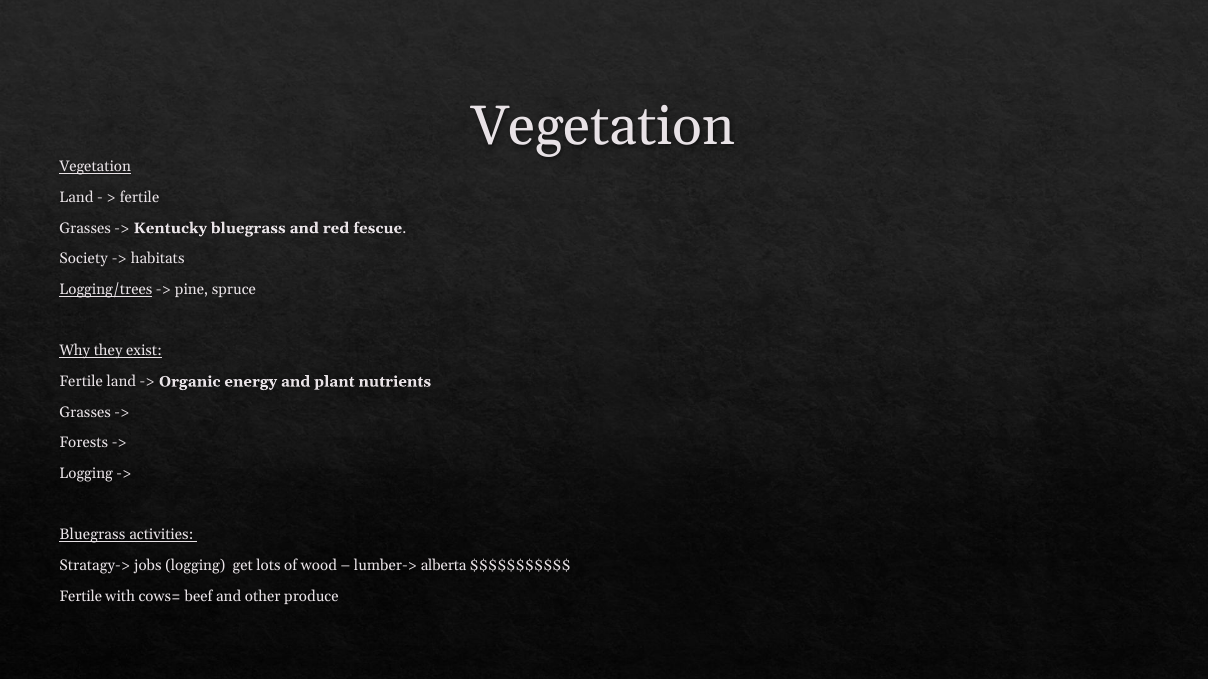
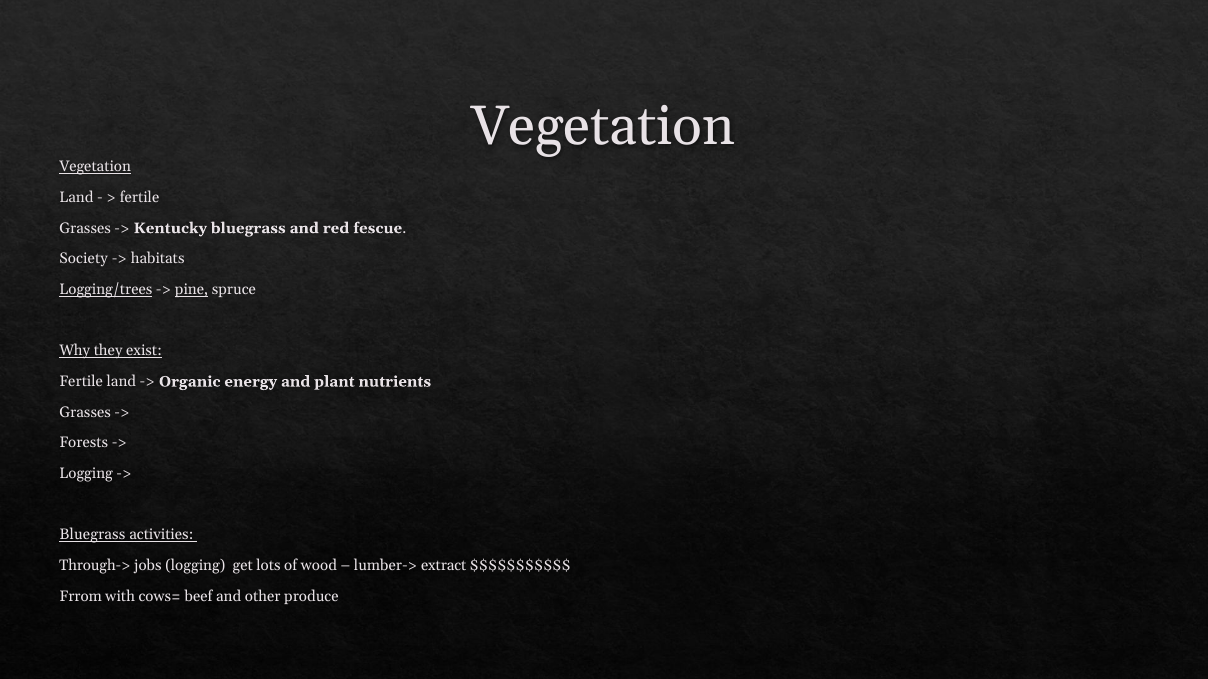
pine underline: none -> present
Stratagy->: Stratagy-> -> Through->
alberta: alberta -> extract
Fertile at (81, 597): Fertile -> Frrom
